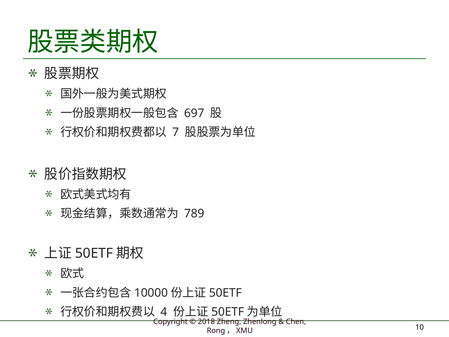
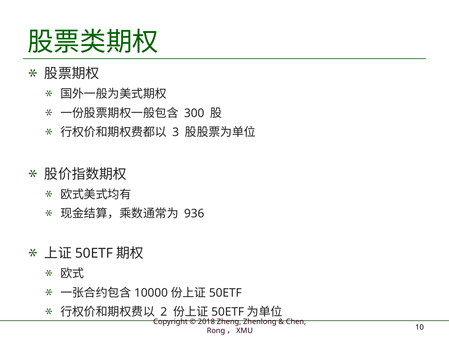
697: 697 -> 300
7: 7 -> 3
789: 789 -> 936
4: 4 -> 2
